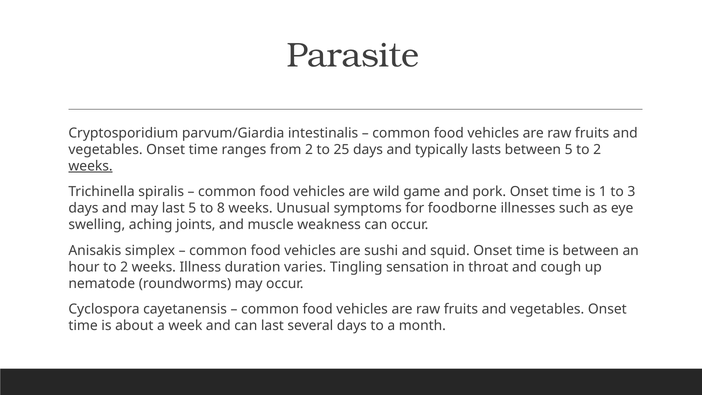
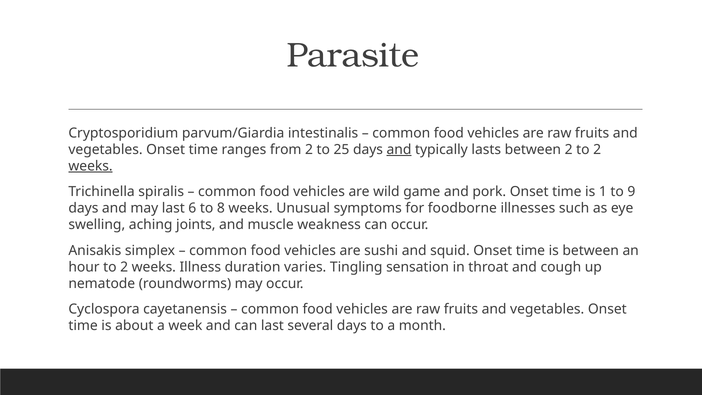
and at (399, 150) underline: none -> present
between 5: 5 -> 2
3: 3 -> 9
last 5: 5 -> 6
